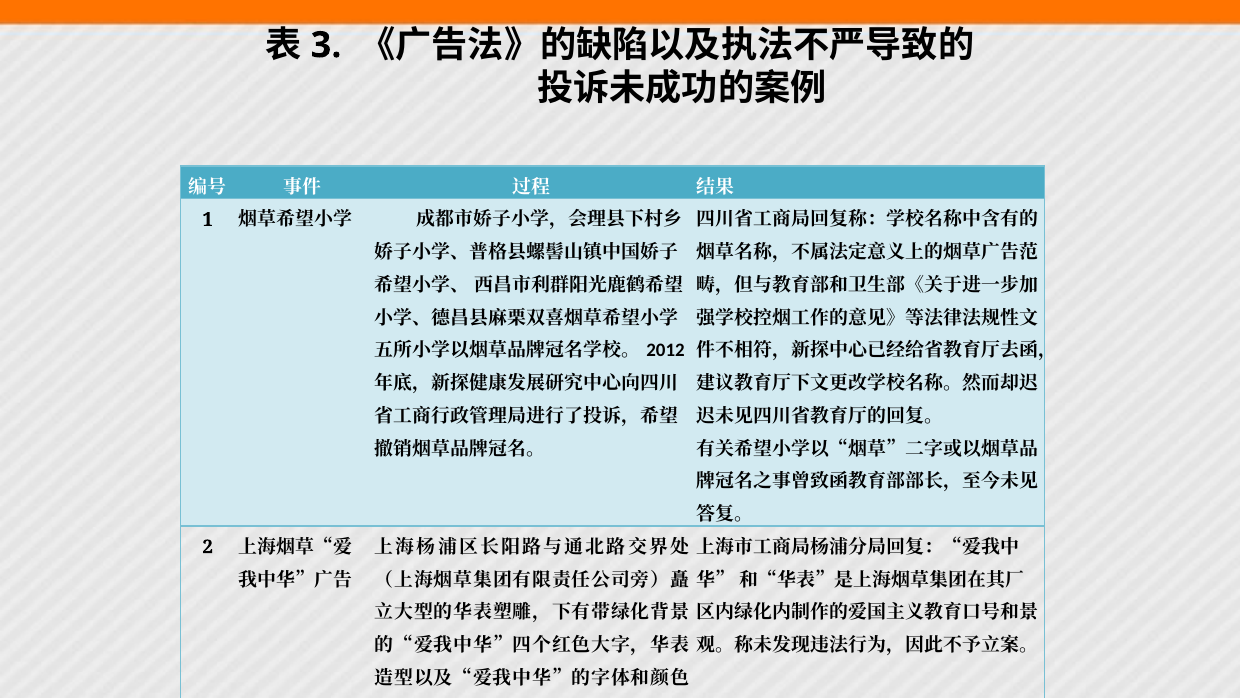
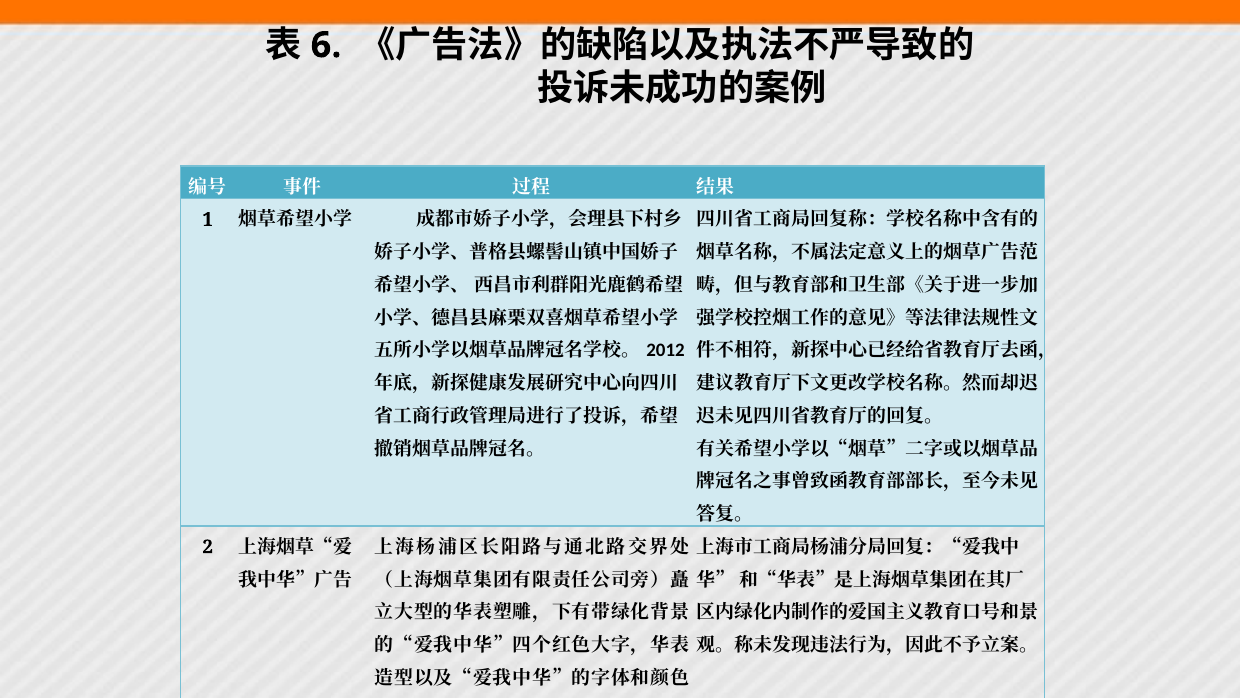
3: 3 -> 6
